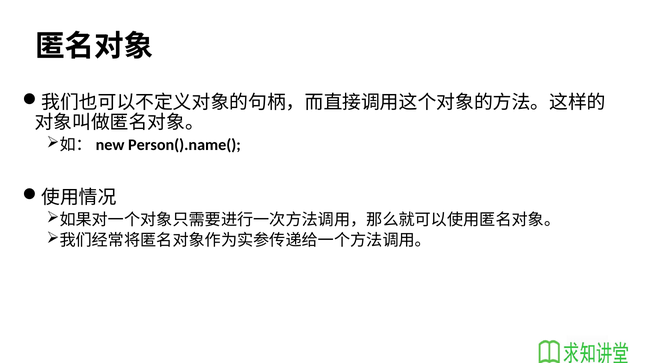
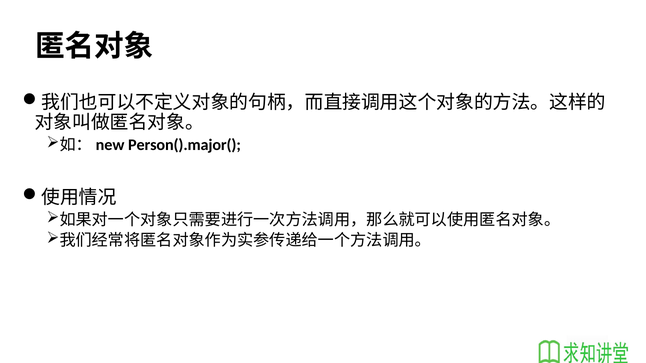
Person().name(: Person().name( -> Person().major(
